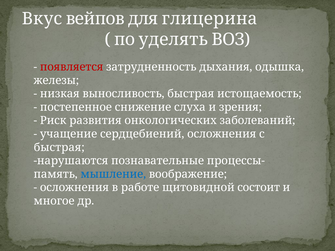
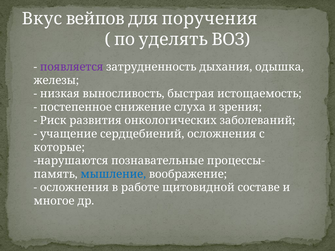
глицерина: глицерина -> поручения
появляется colour: red -> purple
быстрая at (59, 147): быстрая -> которые
состоит: состоит -> составе
